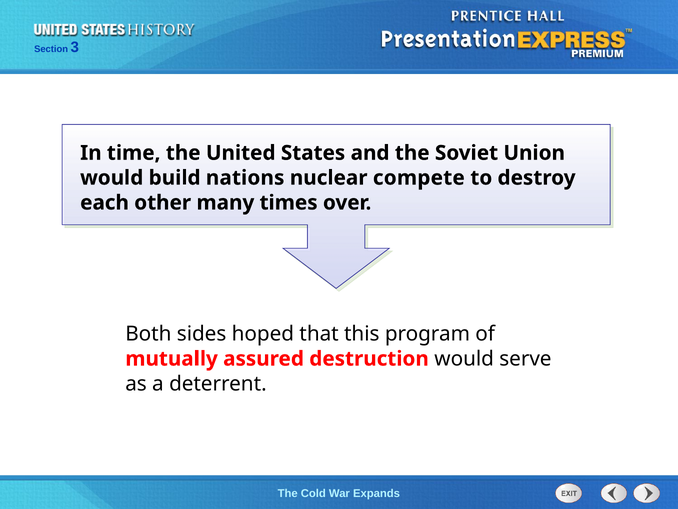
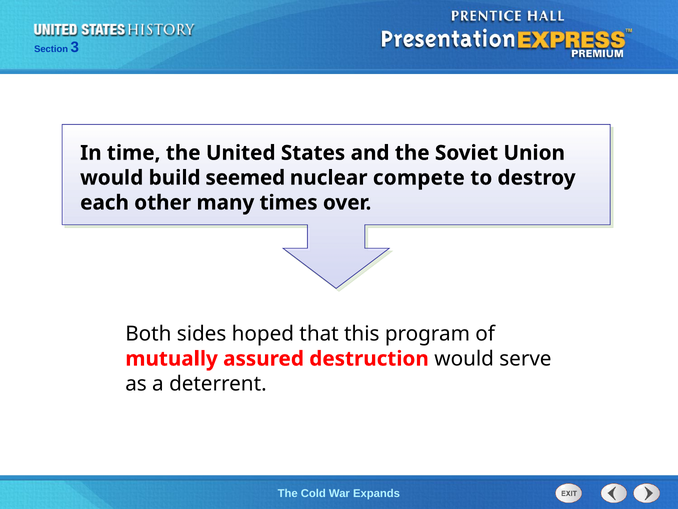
nations: nations -> seemed
